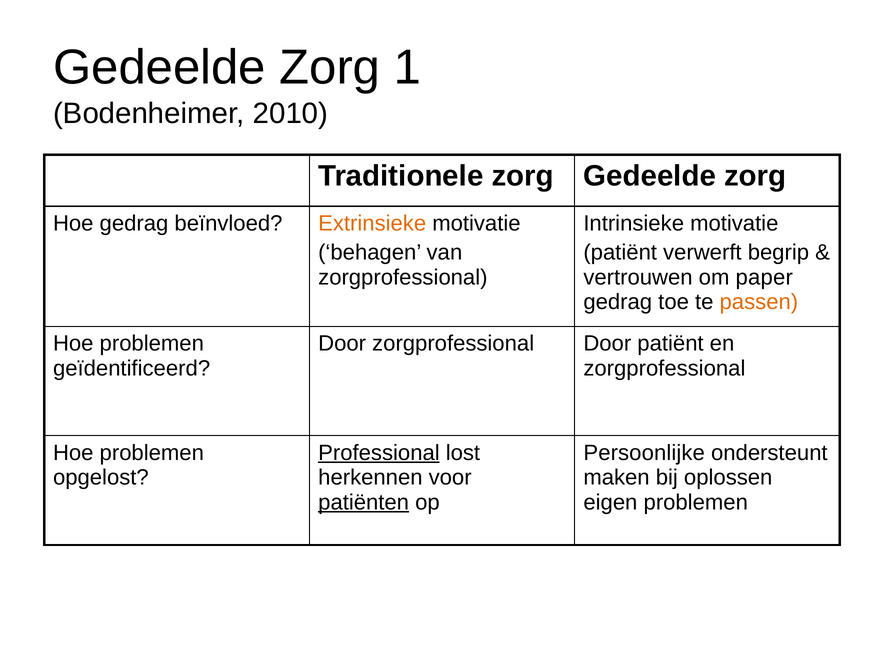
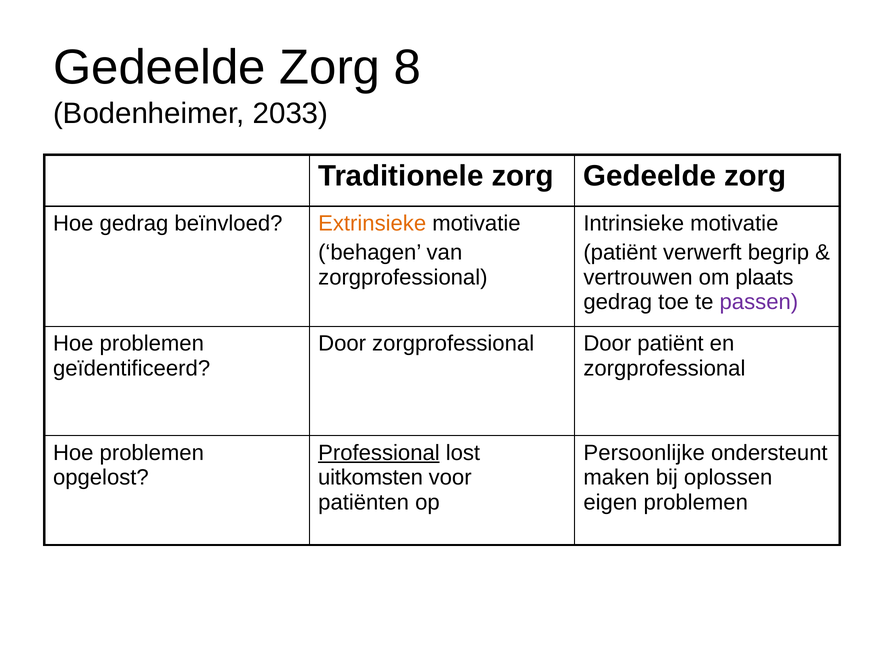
1: 1 -> 8
2010: 2010 -> 2033
paper: paper -> plaats
passen colour: orange -> purple
herkennen: herkennen -> uitkomsten
patiënten underline: present -> none
